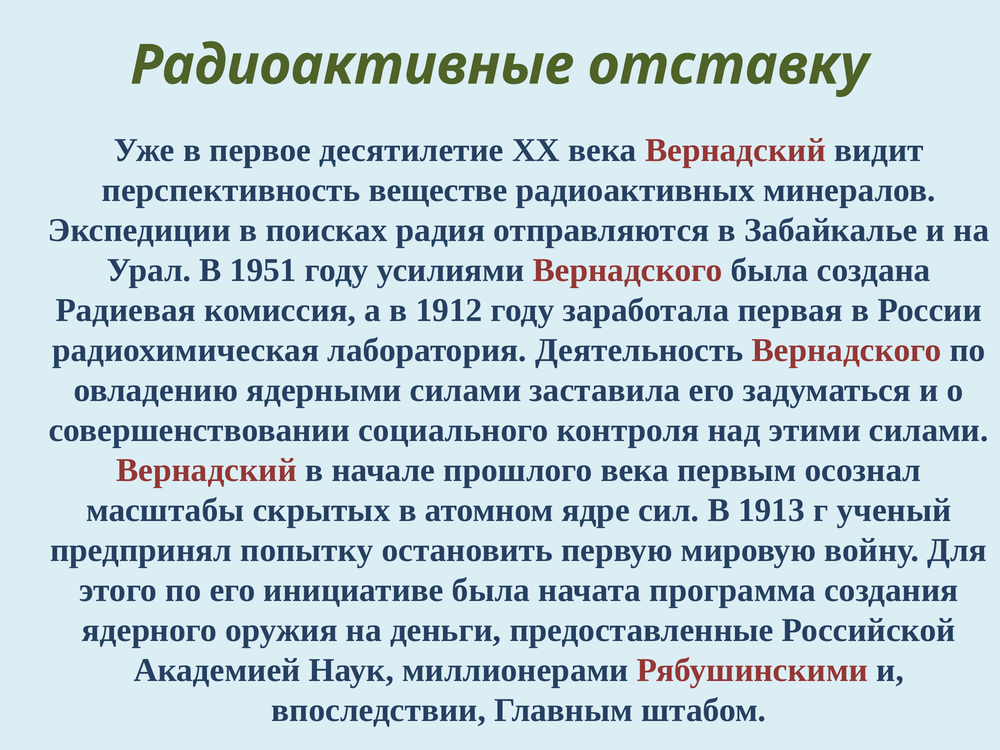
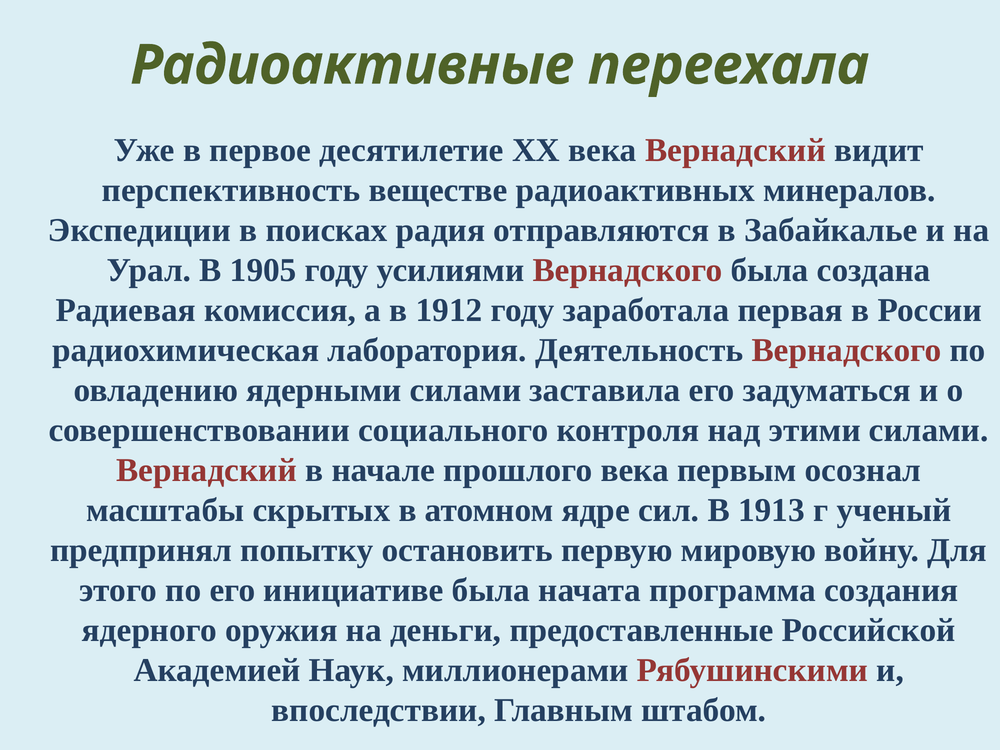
отставку: отставку -> переехала
1951: 1951 -> 1905
